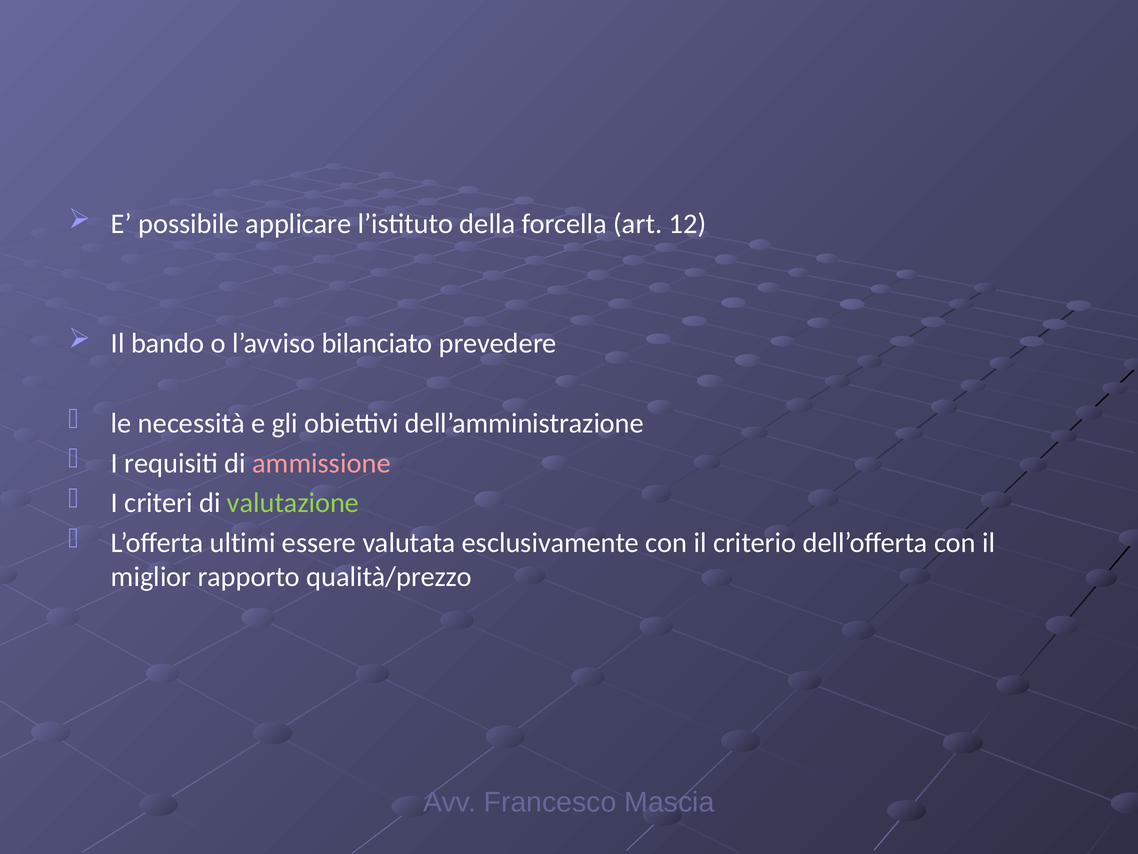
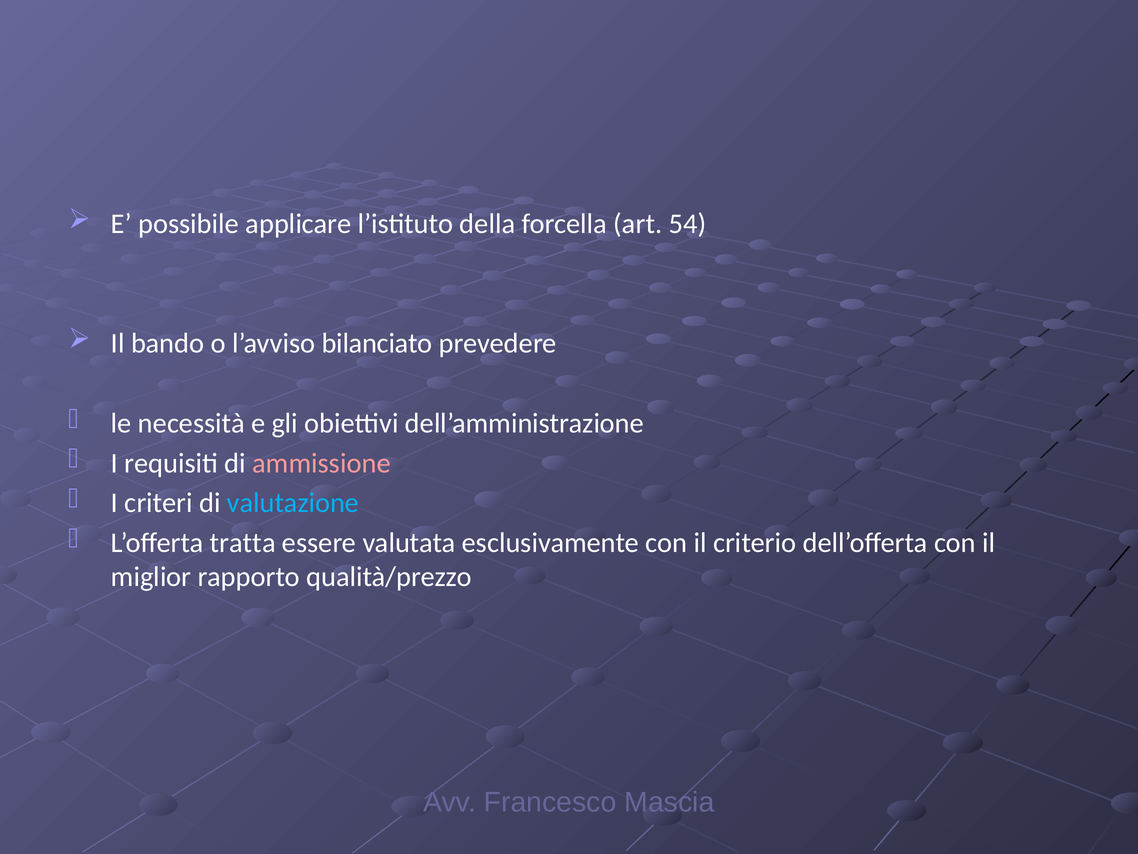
12: 12 -> 54
valutazione colour: light green -> light blue
ultimi: ultimi -> tratta
